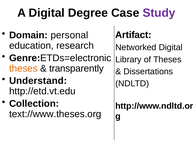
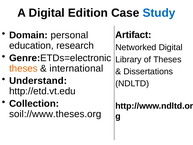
Degree: Degree -> Edition
Study colour: purple -> blue
transparently: transparently -> international
text://www.theses.org: text://www.theses.org -> soil://www.theses.org
